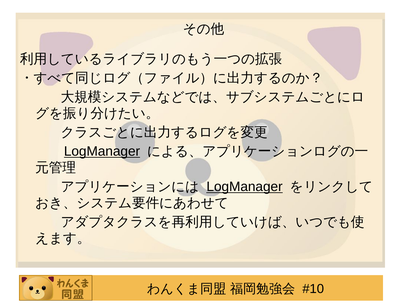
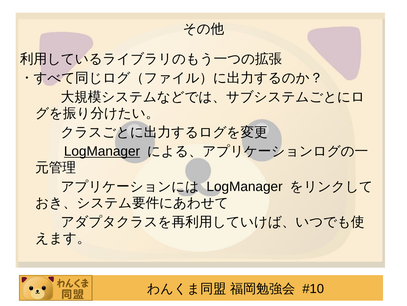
LogManager at (245, 186) underline: present -> none
